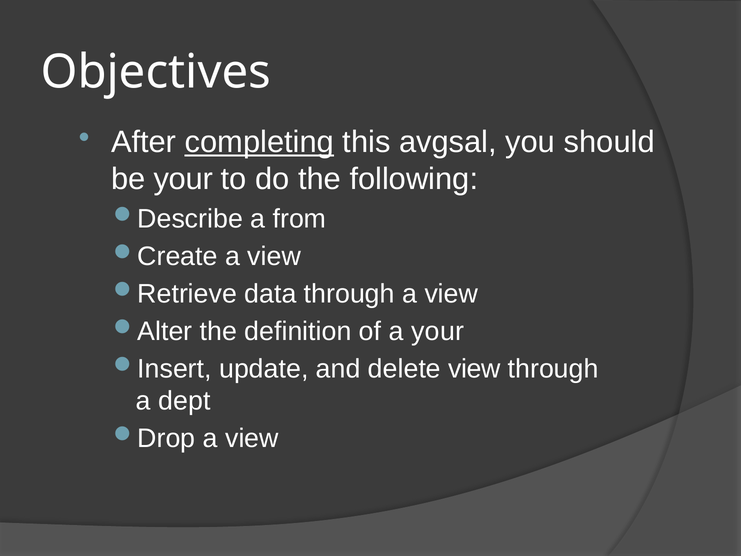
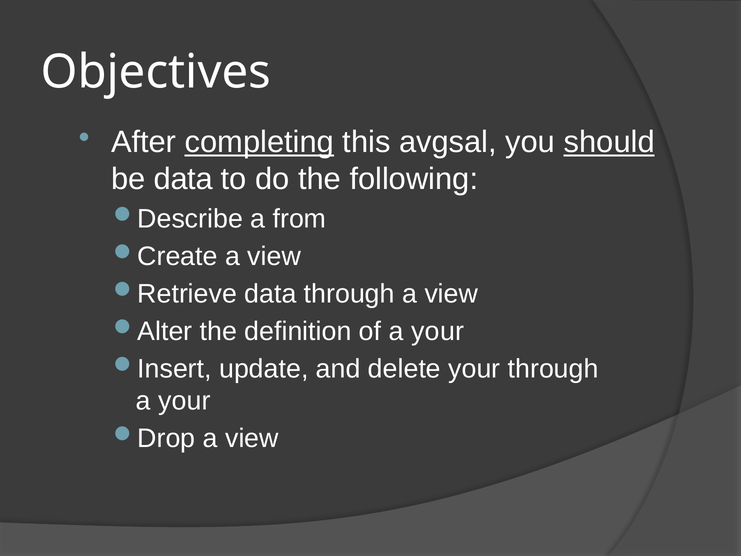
should underline: none -> present
be your: your -> data
delete view: view -> your
dept at (184, 401): dept -> your
